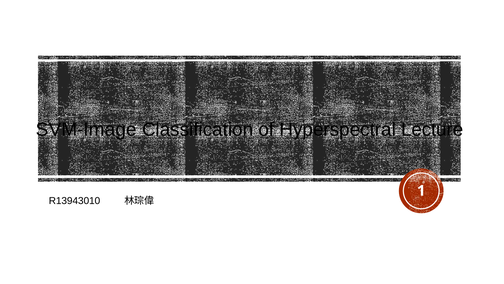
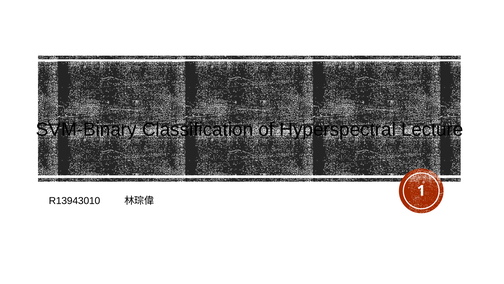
SVM-Image: SVM-Image -> SVM-Binary
